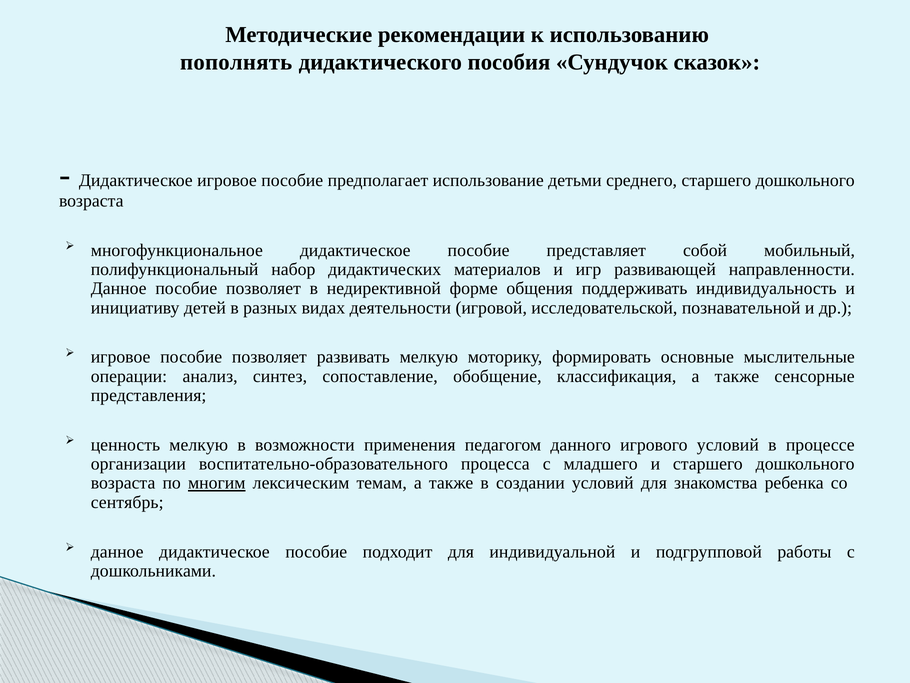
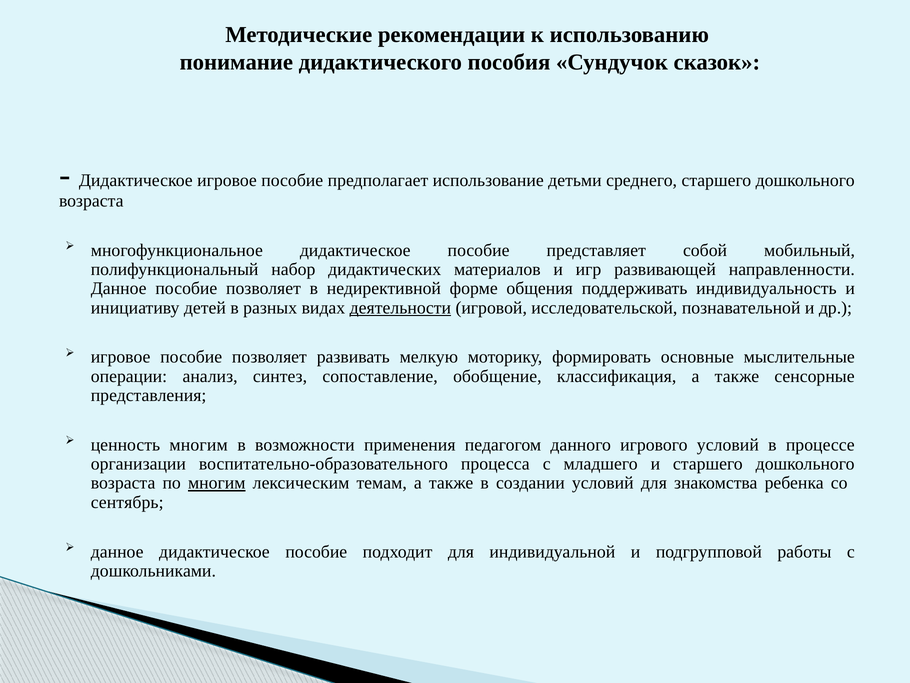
пополнять: пополнять -> понимание
деятельности underline: none -> present
ценность мелкую: мелкую -> многим
